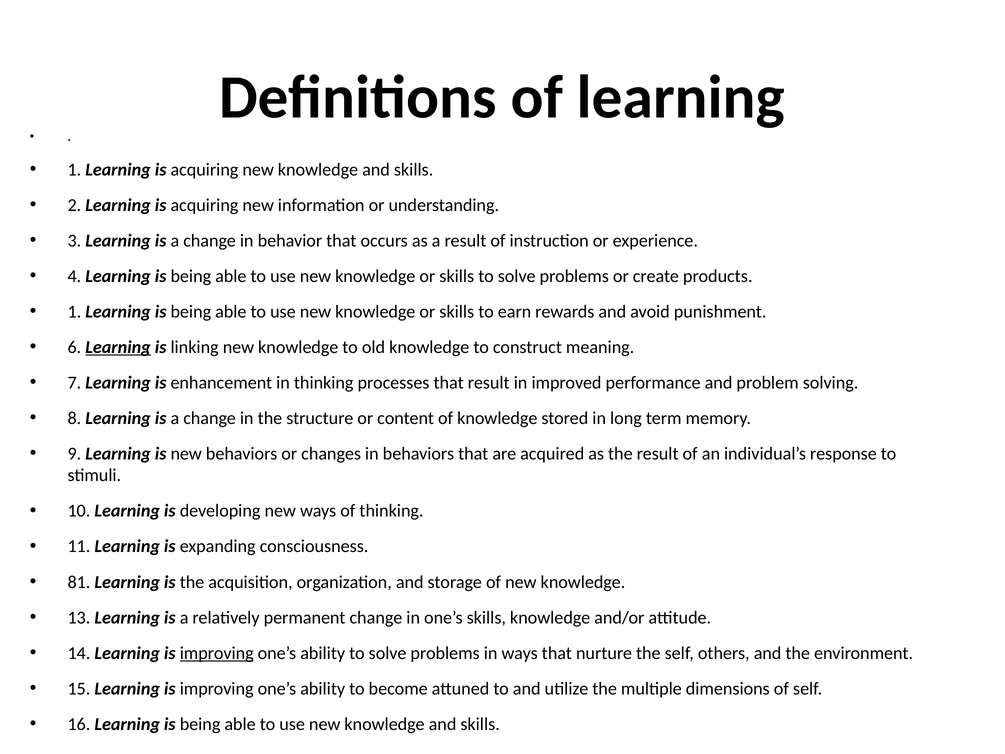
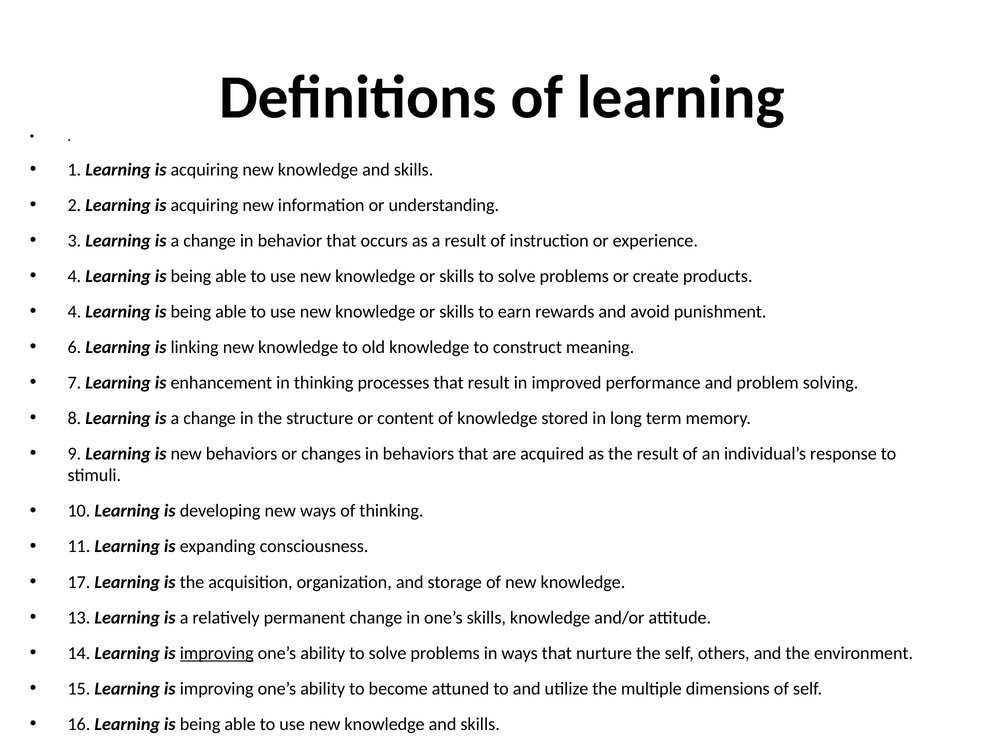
1 at (74, 312): 1 -> 4
Learning at (118, 347) underline: present -> none
81: 81 -> 17
